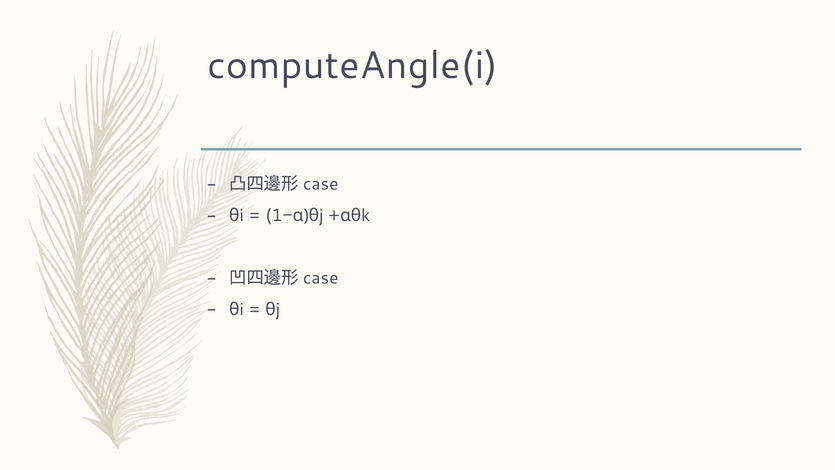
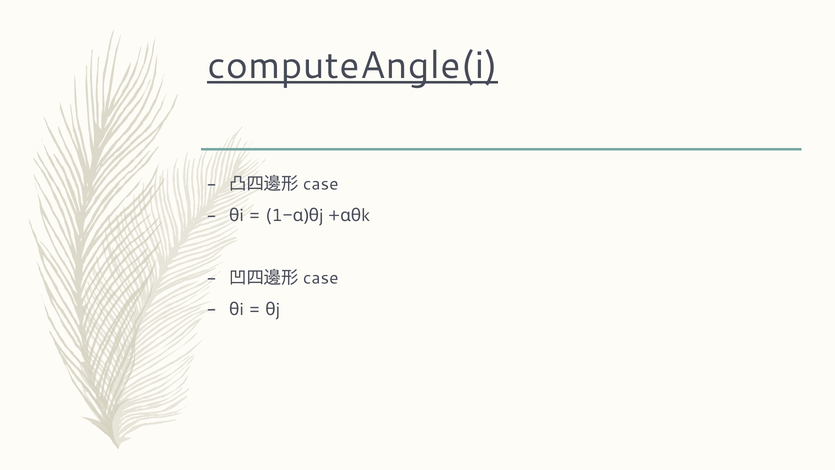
computeAngle(i underline: none -> present
